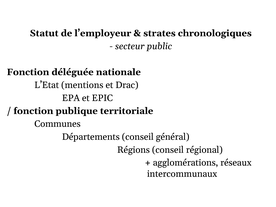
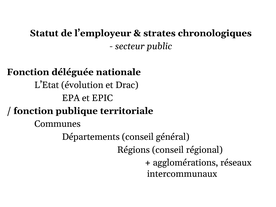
mentions: mentions -> évolution
